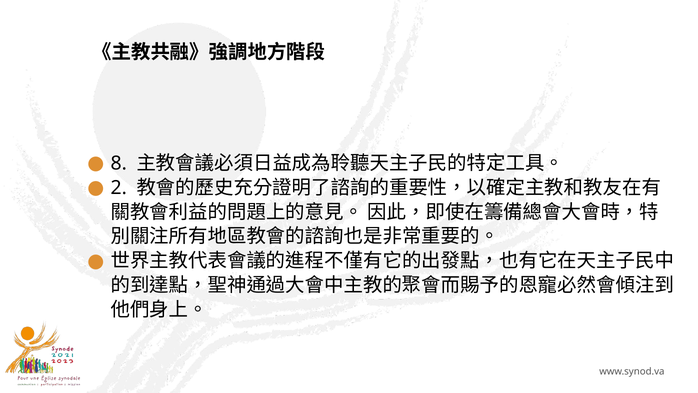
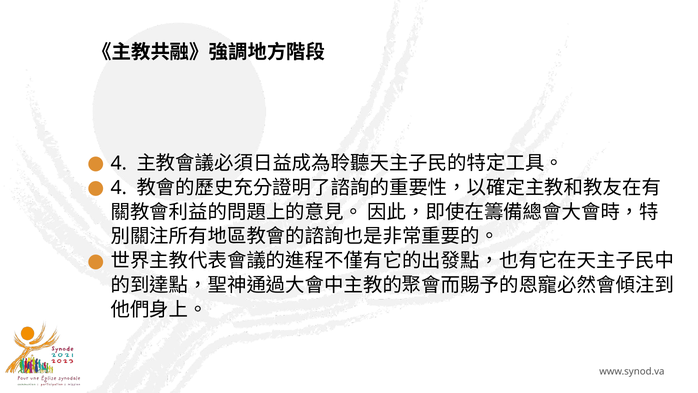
8 at (119, 163): 8 -> 4
2 at (119, 187): 2 -> 4
